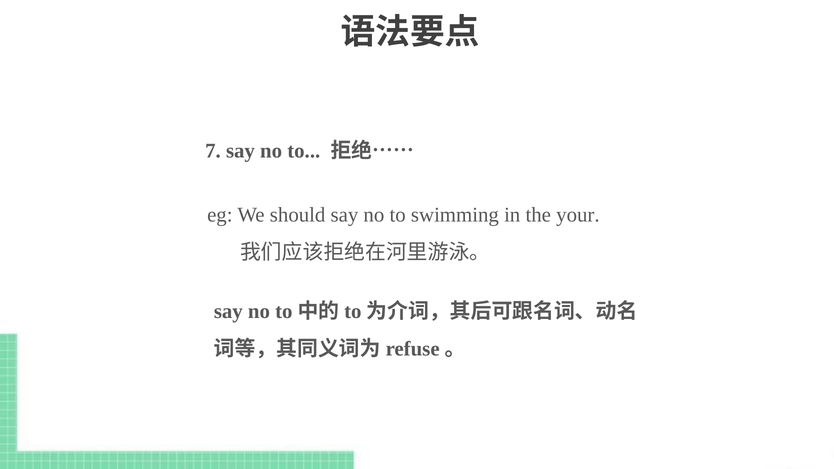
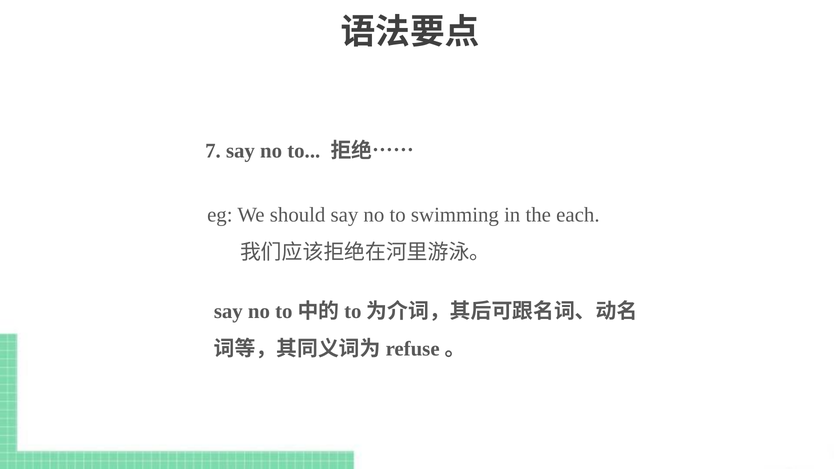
your: your -> each
